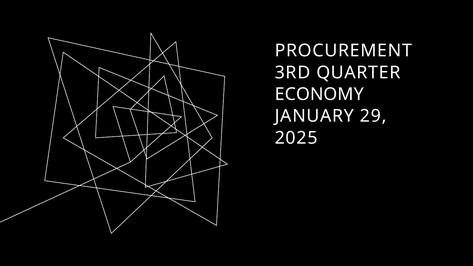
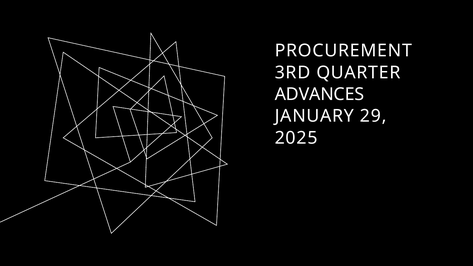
ECONOMY: ECONOMY -> ADVANCES
